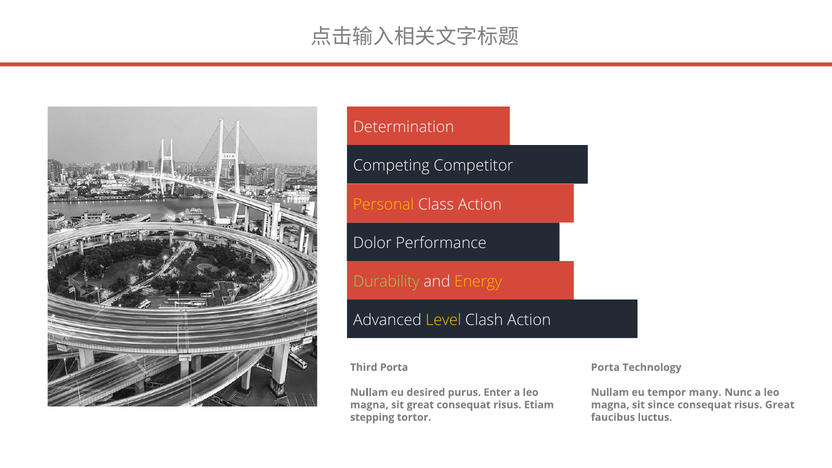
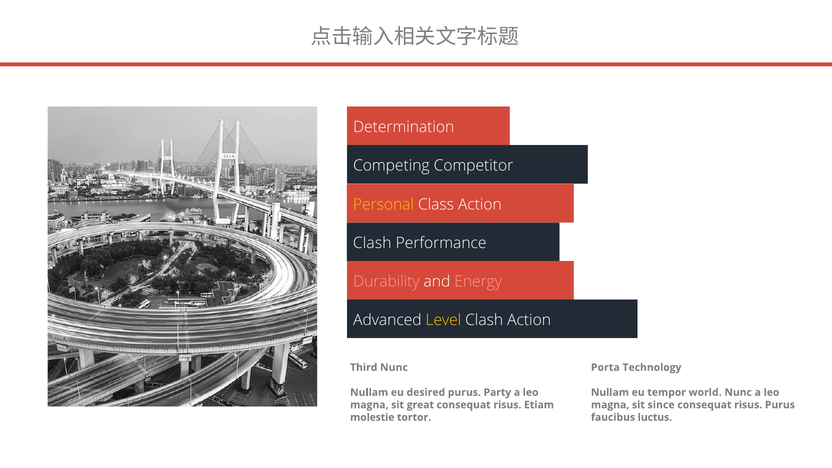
Dolor at (372, 243): Dolor -> Clash
Durability colour: light green -> pink
Energy colour: yellow -> pink
Third Porta: Porta -> Nunc
Enter: Enter -> Party
many: many -> world
risus Great: Great -> Purus
stepping: stepping -> molestie
